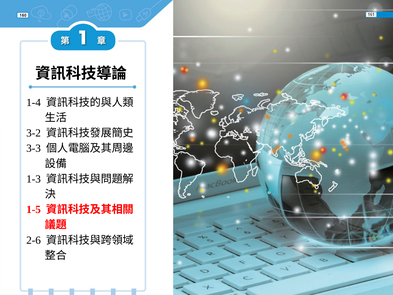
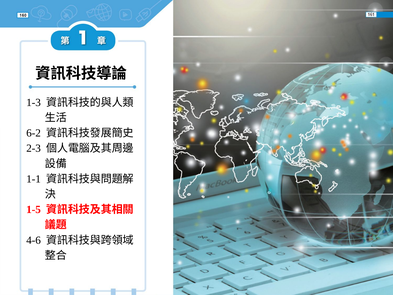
1-4: 1-4 -> 1-3
3-2: 3-2 -> 6-2
3-3: 3-3 -> 2-3
1-3: 1-3 -> 1-1
2-6: 2-6 -> 4-6
